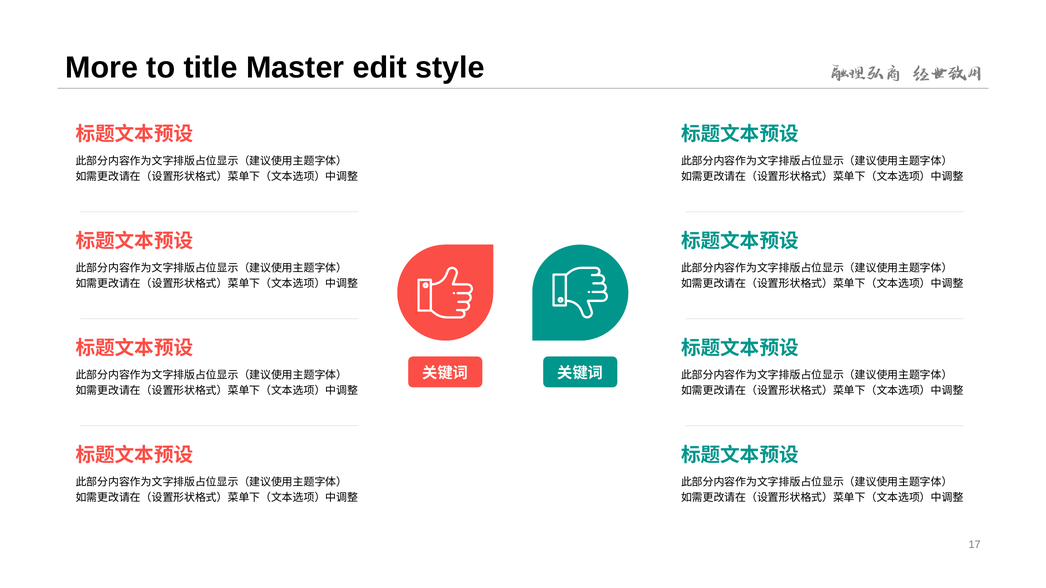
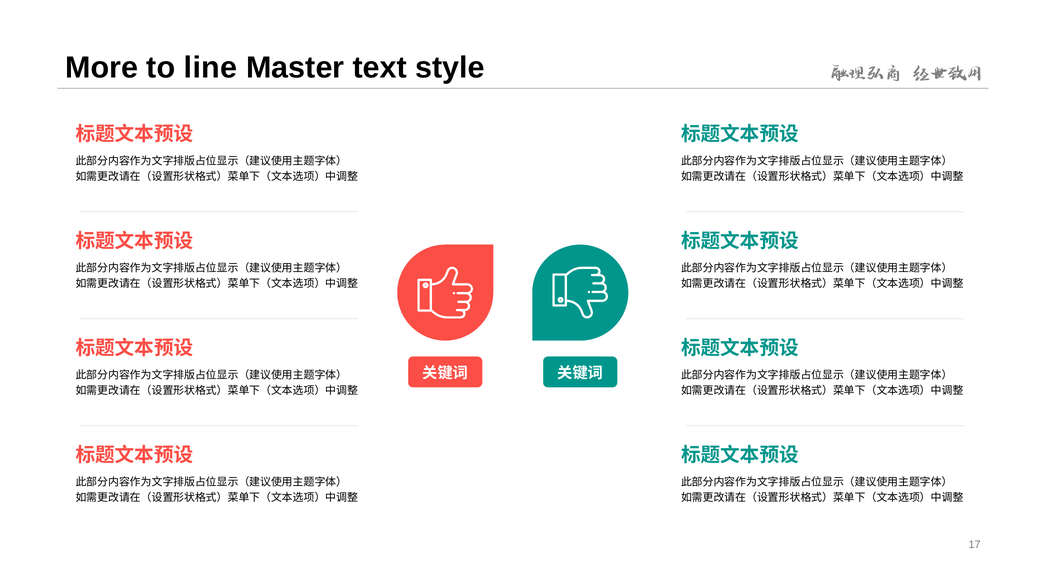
title: title -> line
edit: edit -> text
